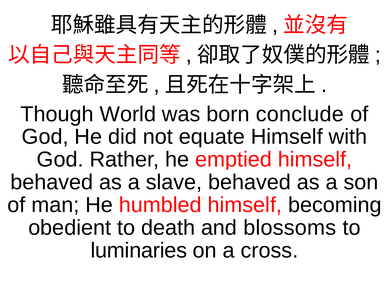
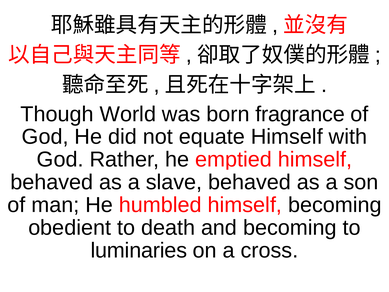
conclude: conclude -> fragrance
and blossoms: blossoms -> becoming
